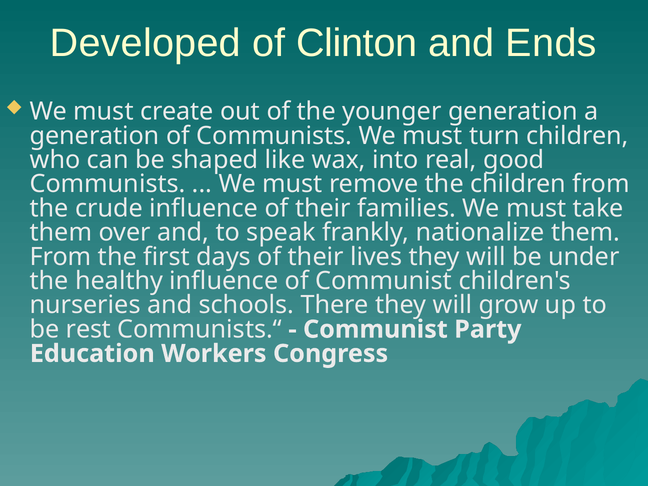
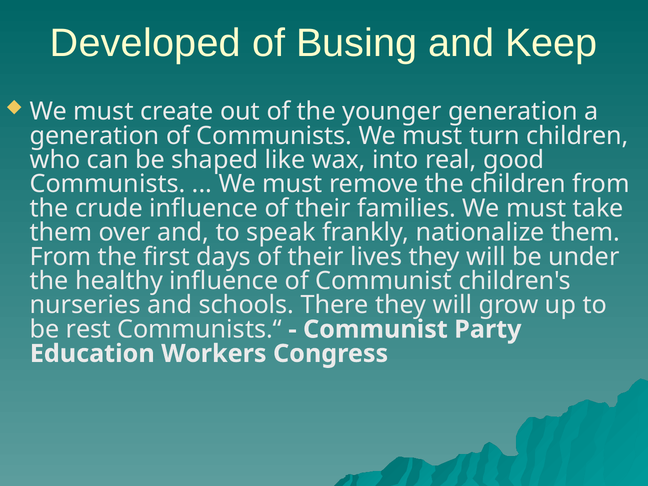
Clinton: Clinton -> Busing
Ends: Ends -> Keep
